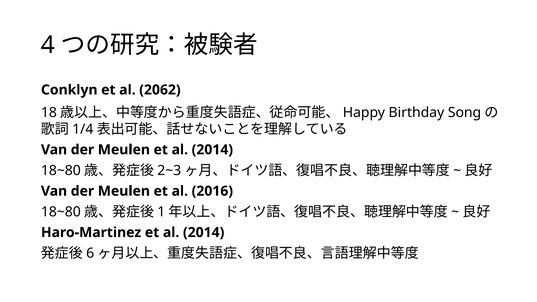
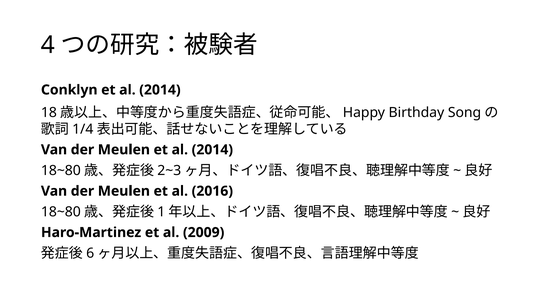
Conklyn et al 2062: 2062 -> 2014
Haro-Martinez et al 2014: 2014 -> 2009
